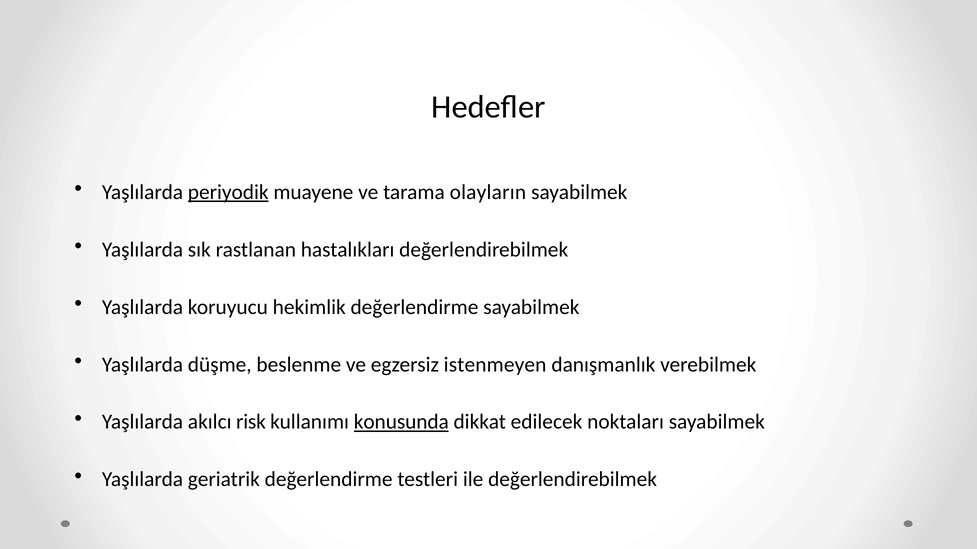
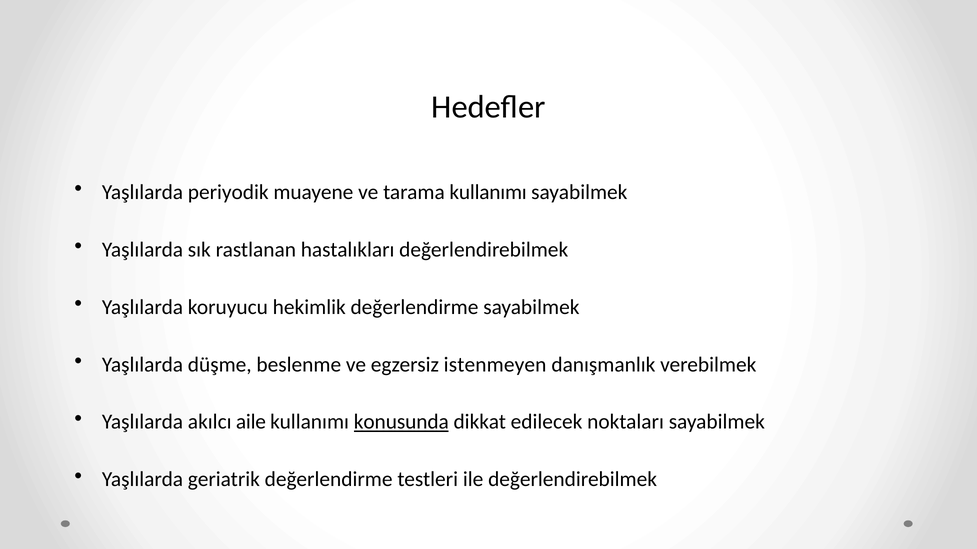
periyodik underline: present -> none
tarama olayların: olayların -> kullanımı
risk: risk -> aile
